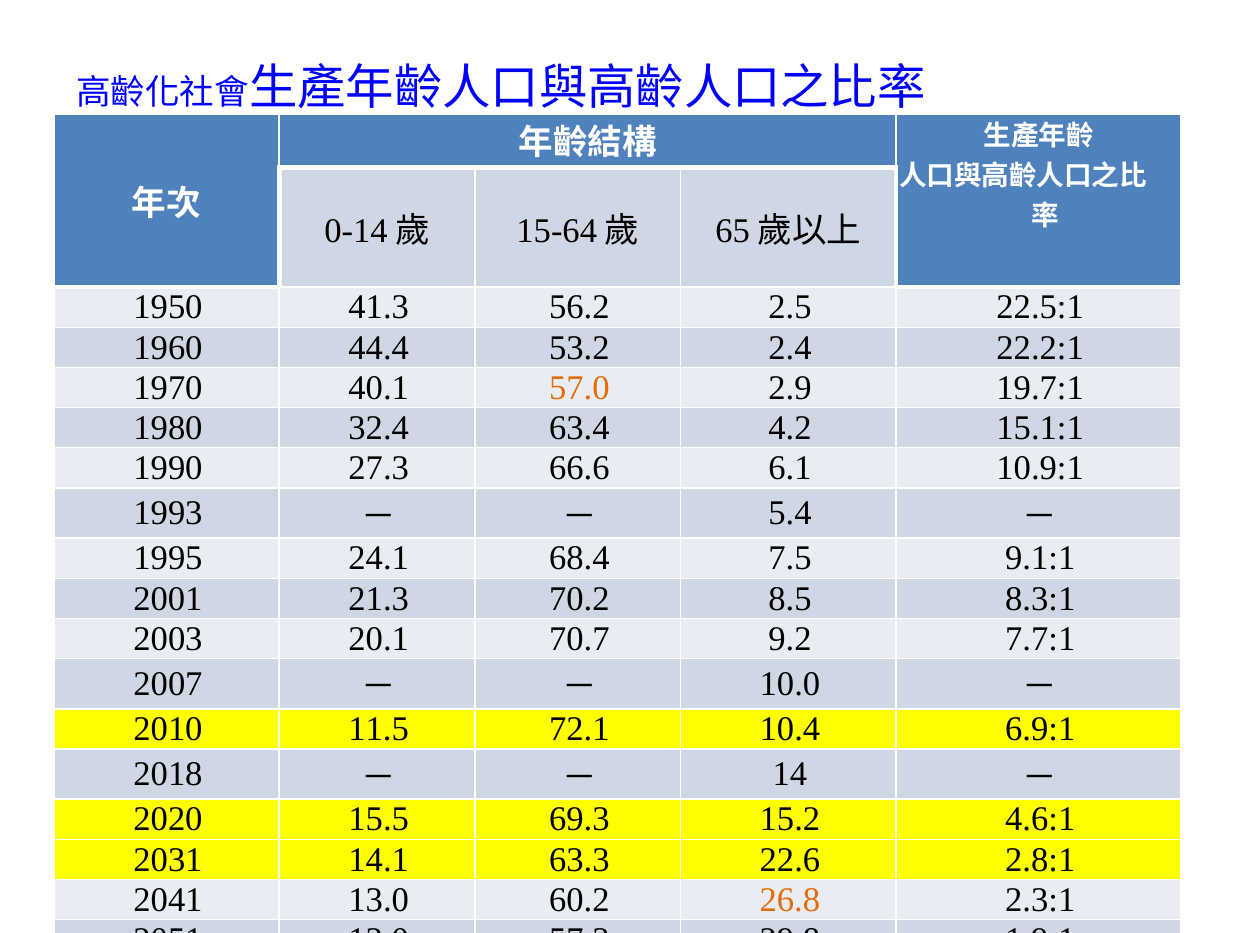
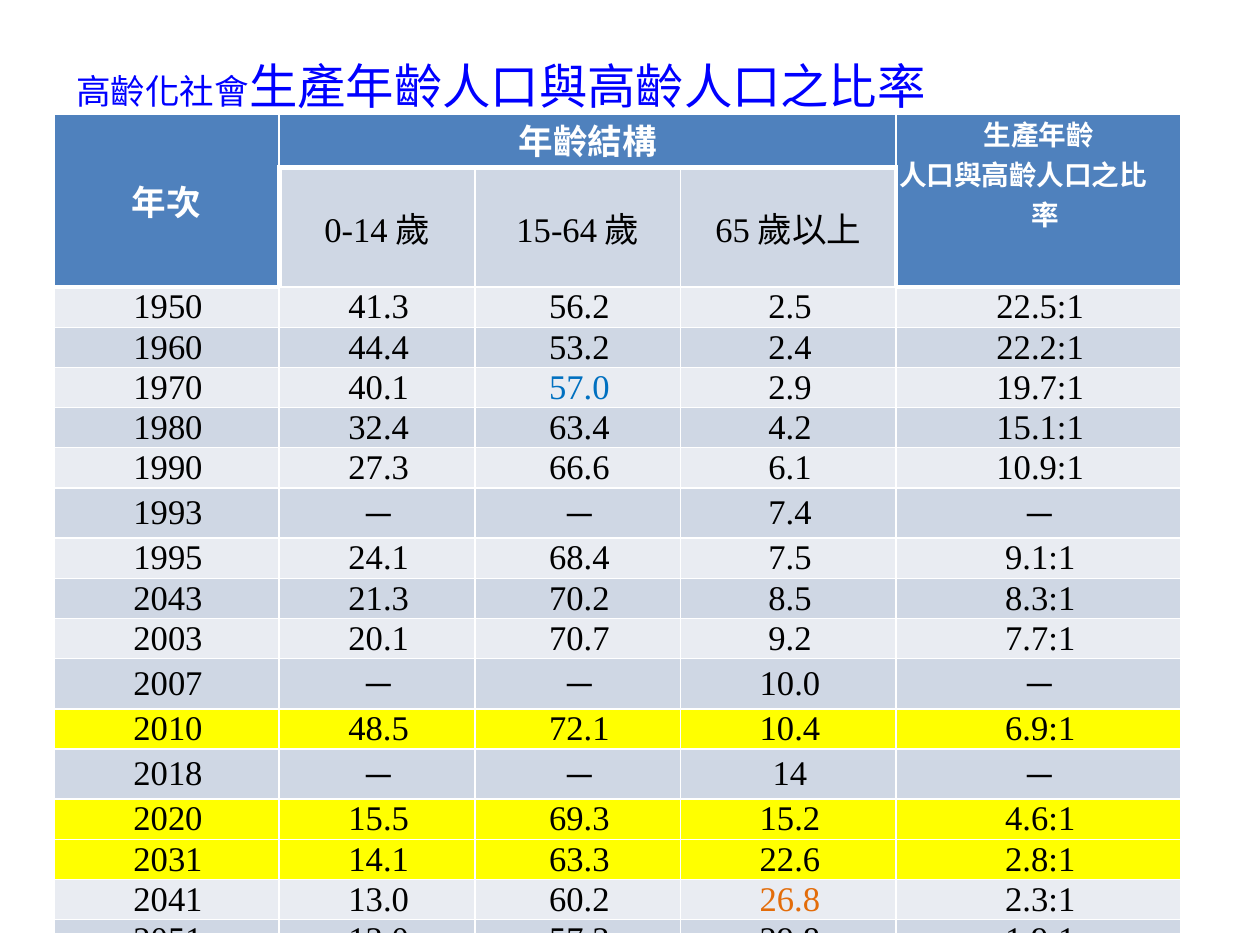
57.0 colour: orange -> blue
5.4: 5.4 -> 7.4
2001: 2001 -> 2043
11.5: 11.5 -> 48.5
